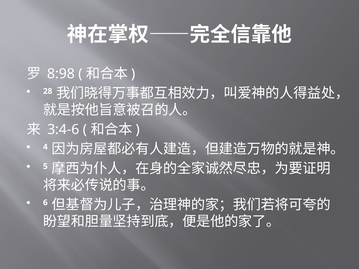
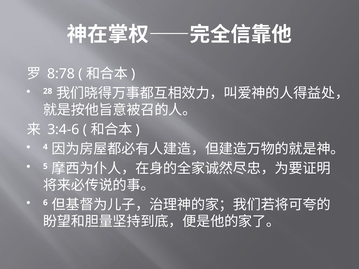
8:98: 8:98 -> 8:78
